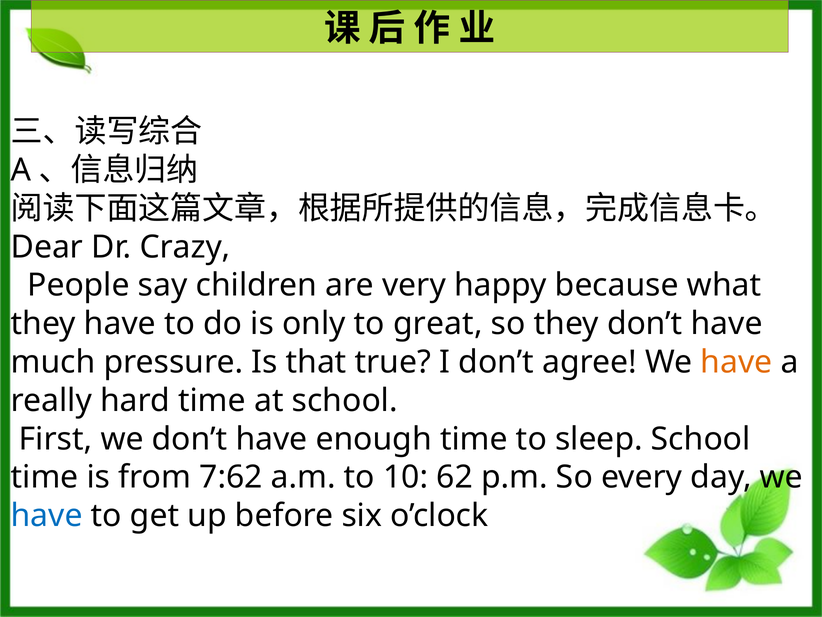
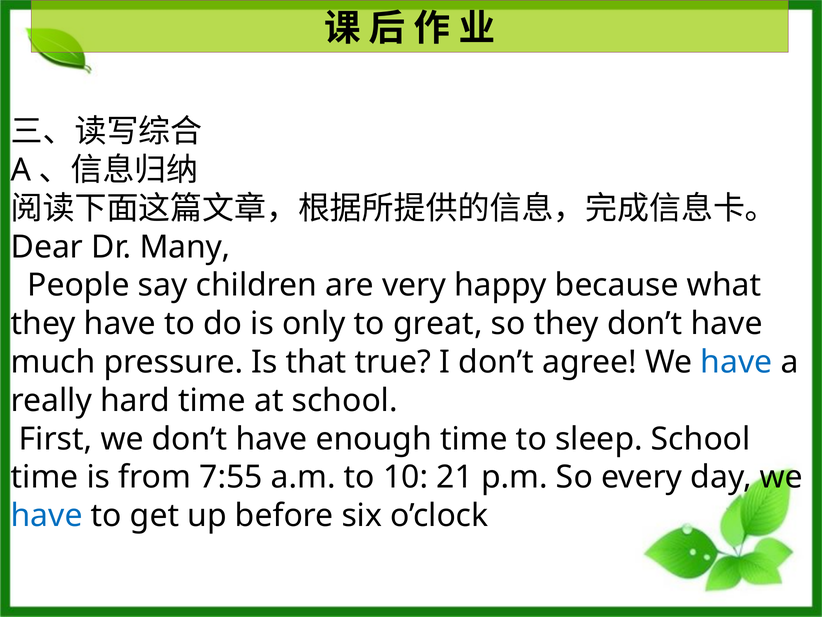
Crazy: Crazy -> Many
have at (736, 362) colour: orange -> blue
7:62: 7:62 -> 7:55
62: 62 -> 21
